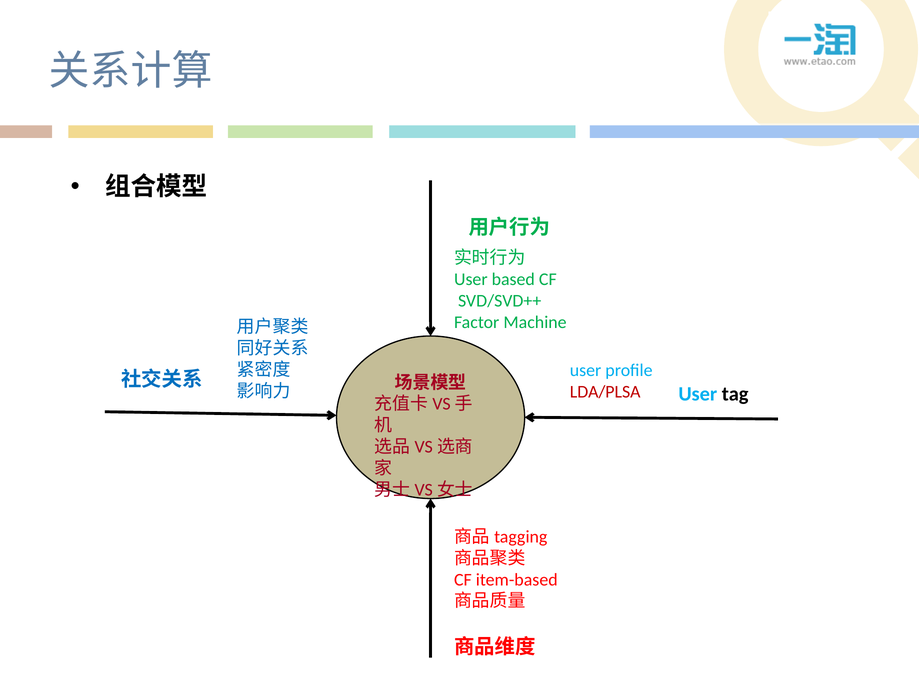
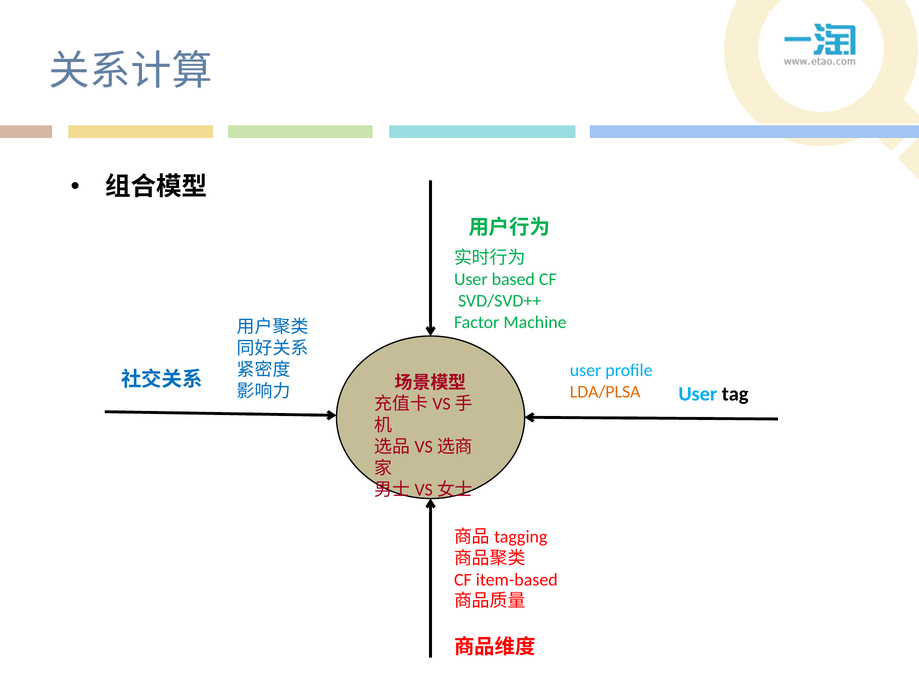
LDA/PLSA colour: red -> orange
